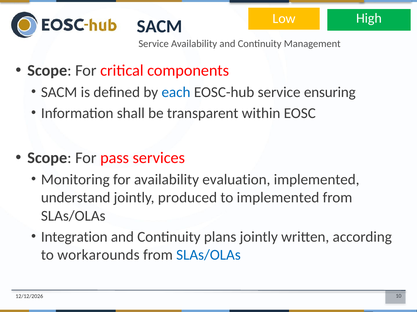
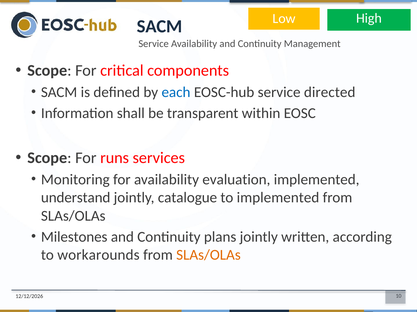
ensuring: ensuring -> directed
pass: pass -> runs
produced: produced -> catalogue
Integration: Integration -> Milestones
SLAs/OLAs at (208, 255) colour: blue -> orange
